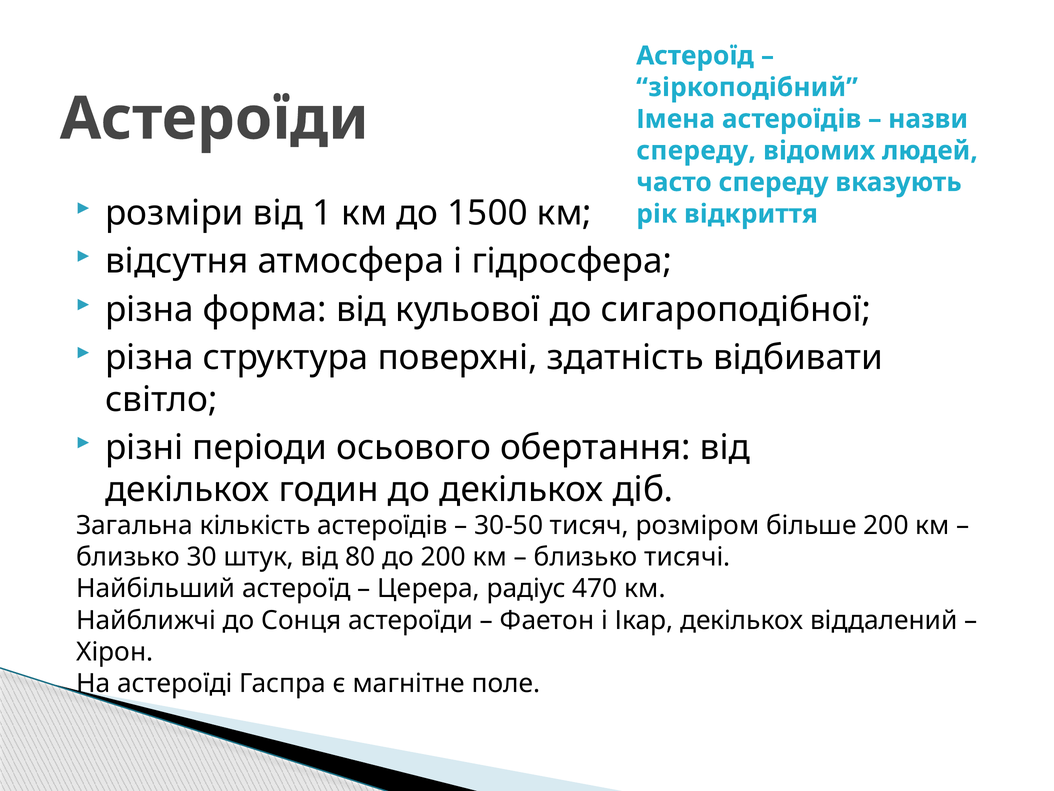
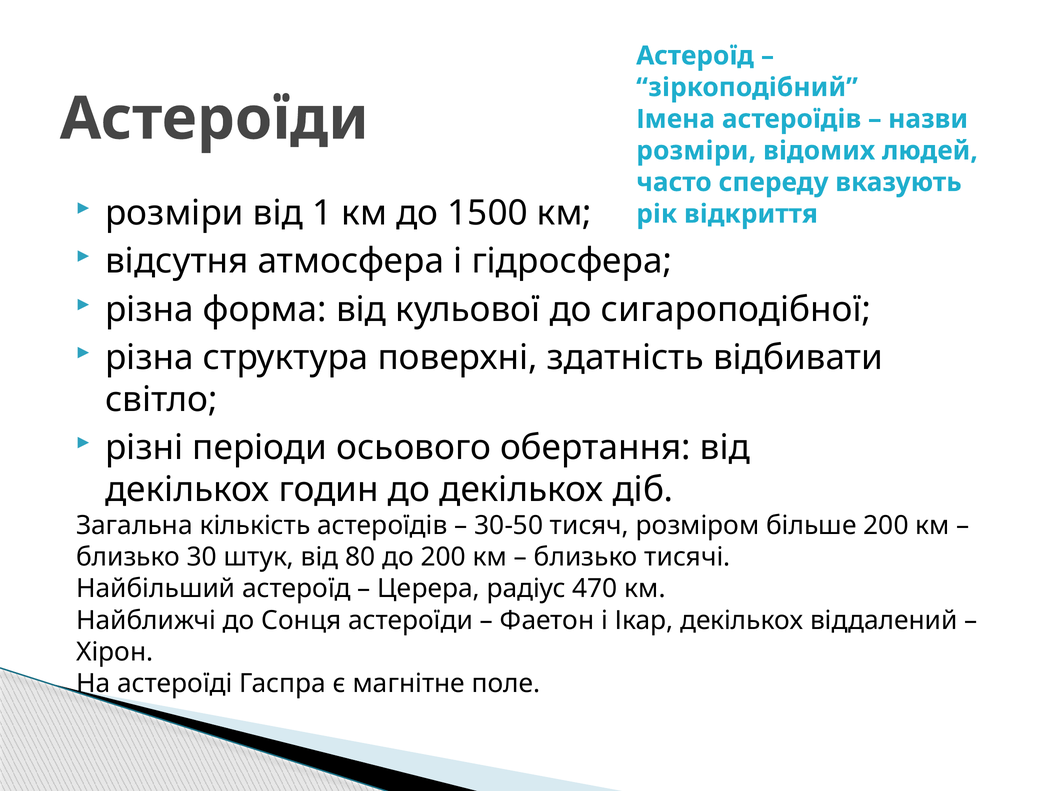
спереду at (696, 151): спереду -> розміри
